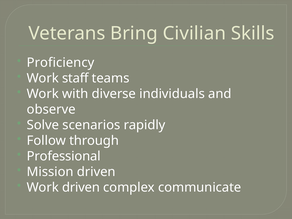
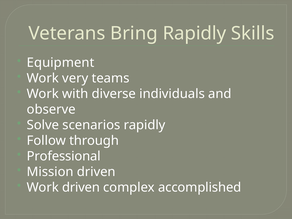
Bring Civilian: Civilian -> Rapidly
Proficiency: Proficiency -> Equipment
staff: staff -> very
communicate: communicate -> accomplished
